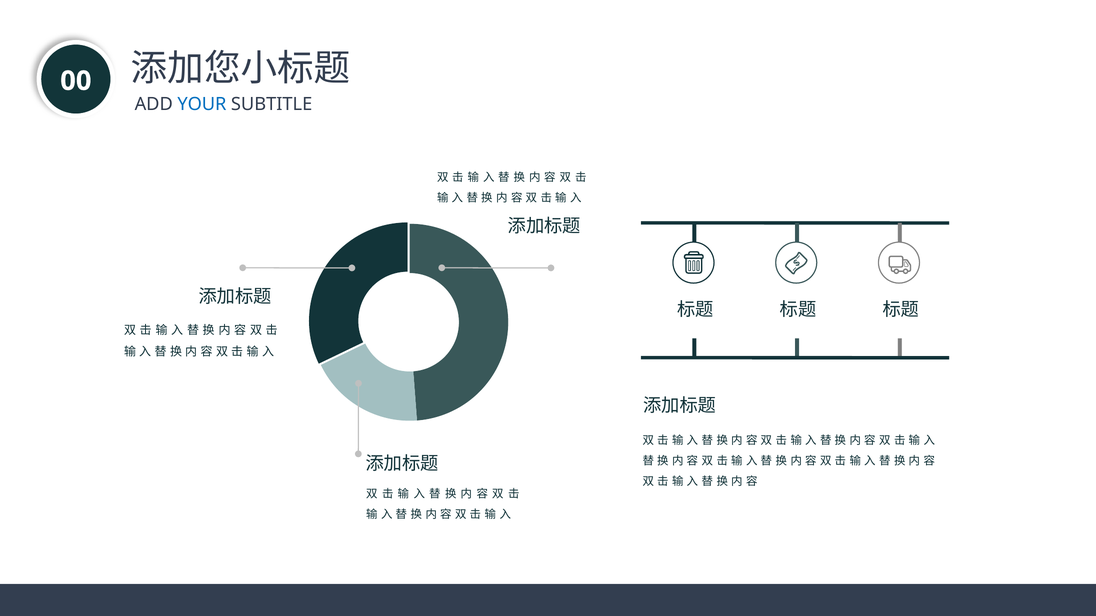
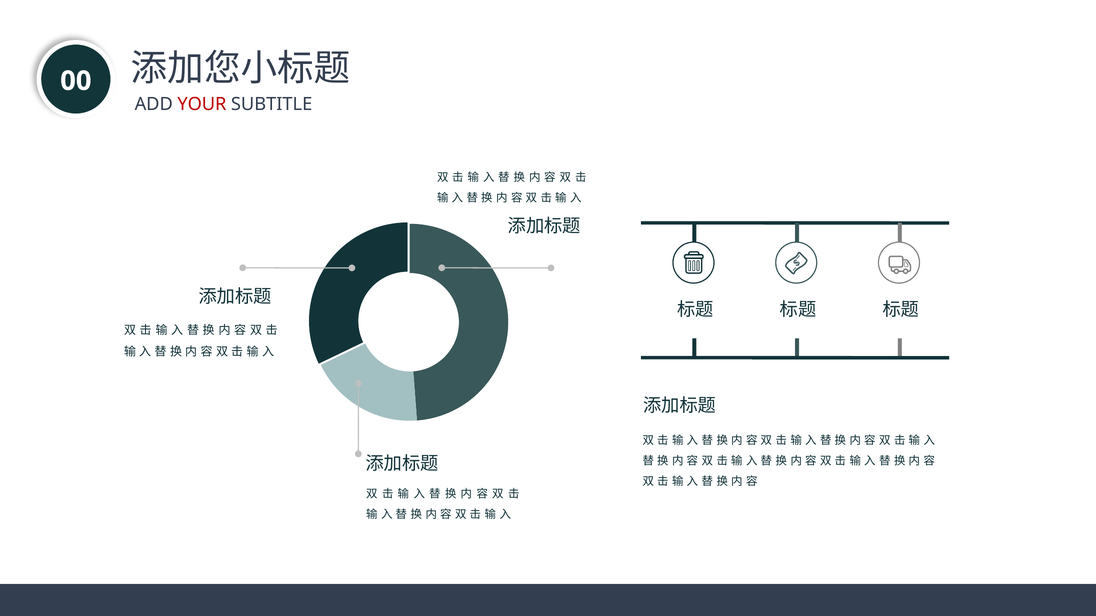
YOUR colour: blue -> red
